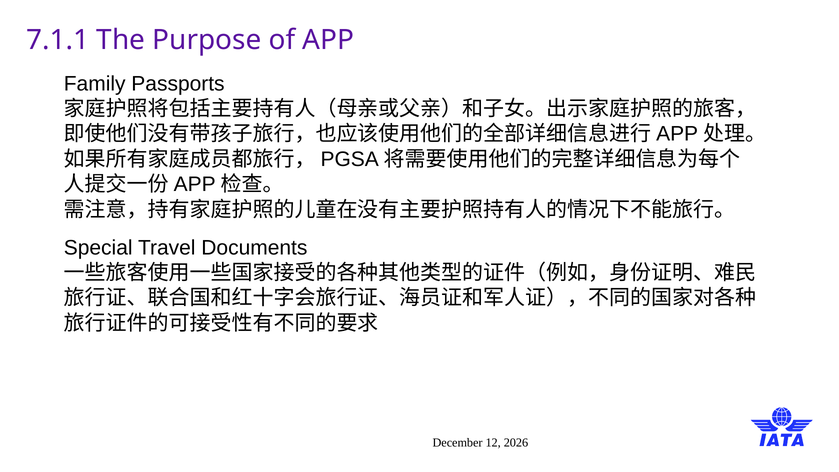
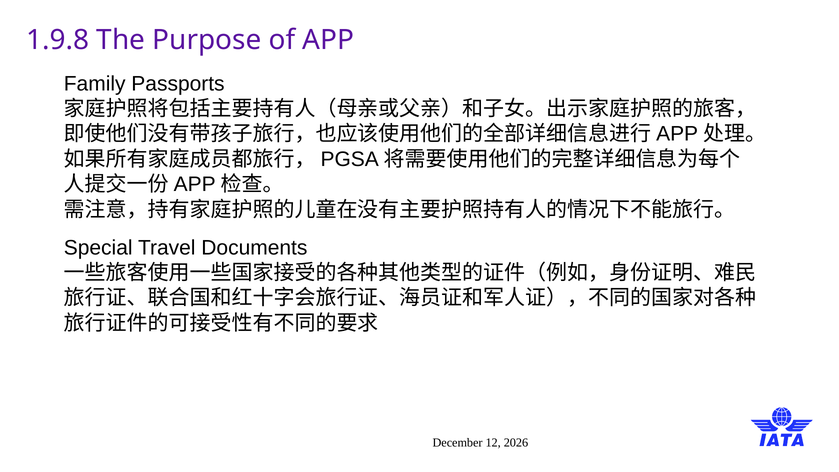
7.1.1: 7.1.1 -> 1.9.8
